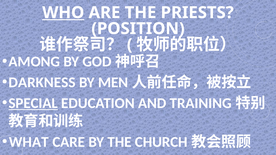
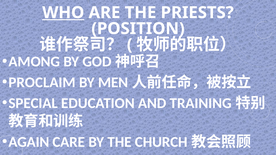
DARKNESS: DARKNESS -> PROCLAIM
SPECIAL underline: present -> none
WHAT: WHAT -> AGAIN
